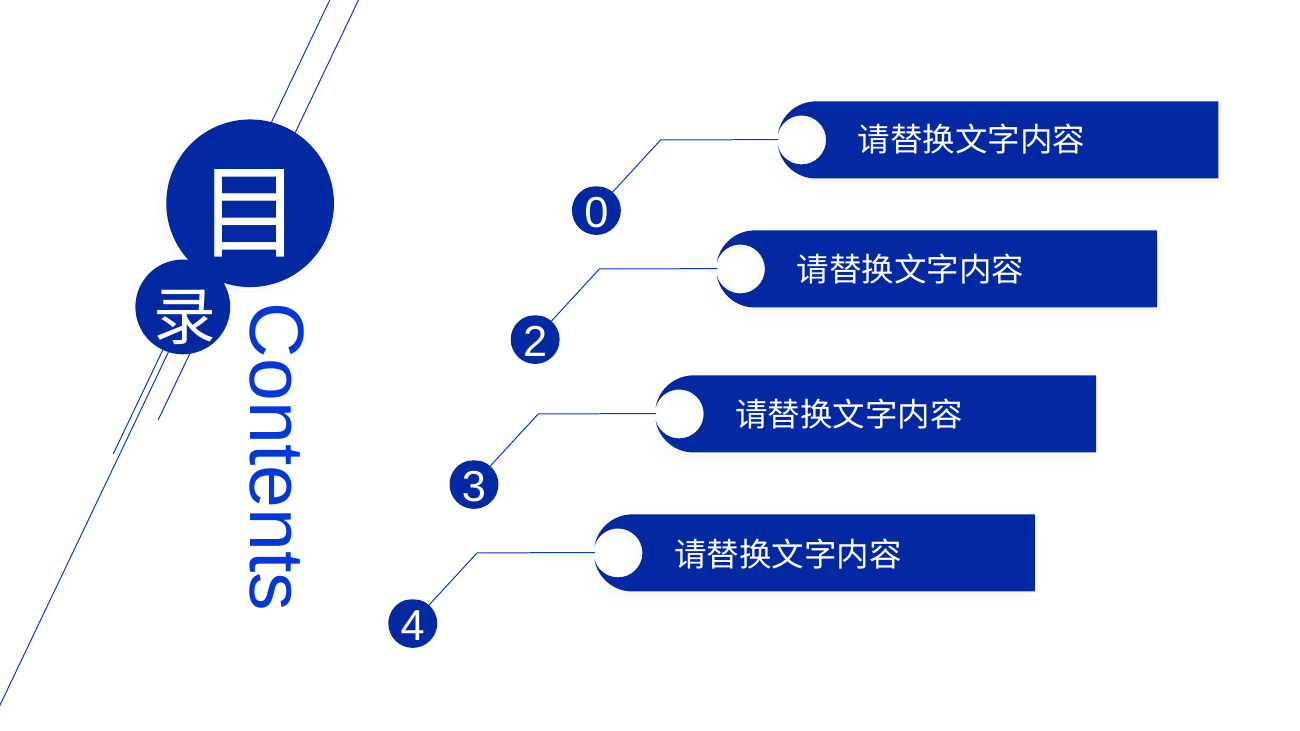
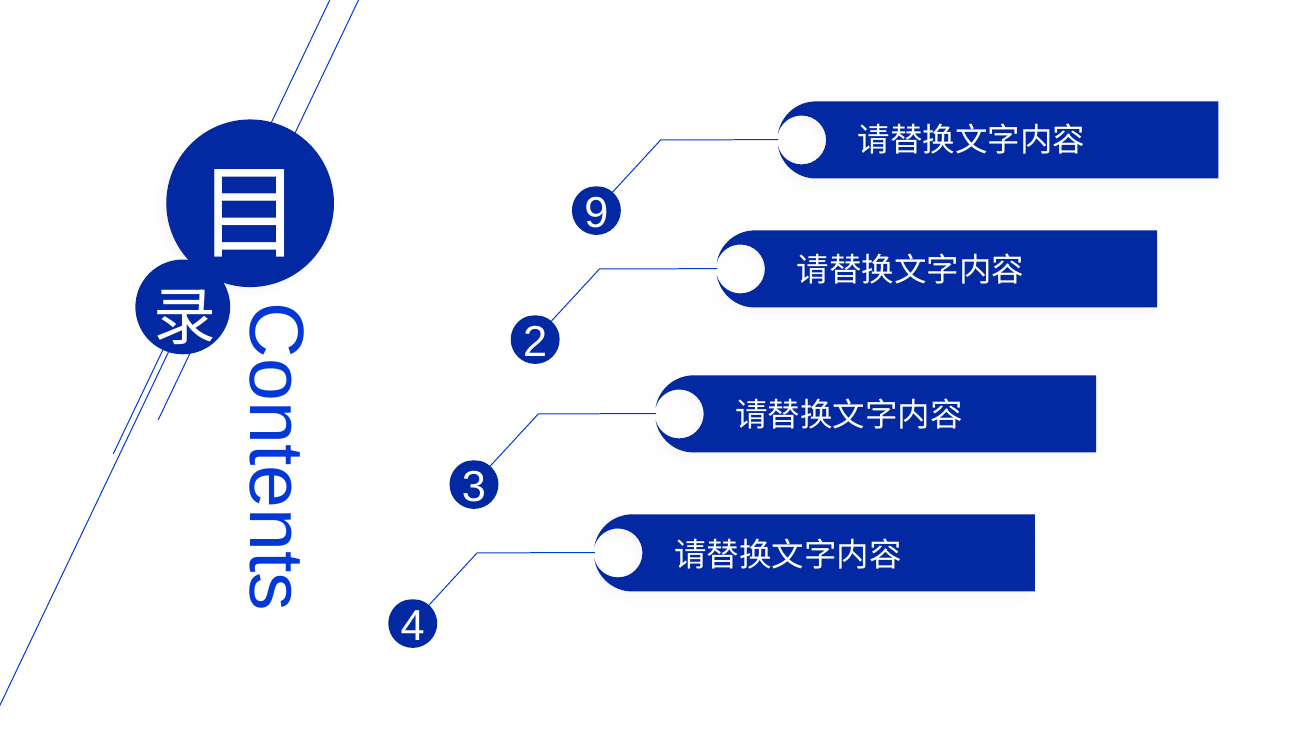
0: 0 -> 9
